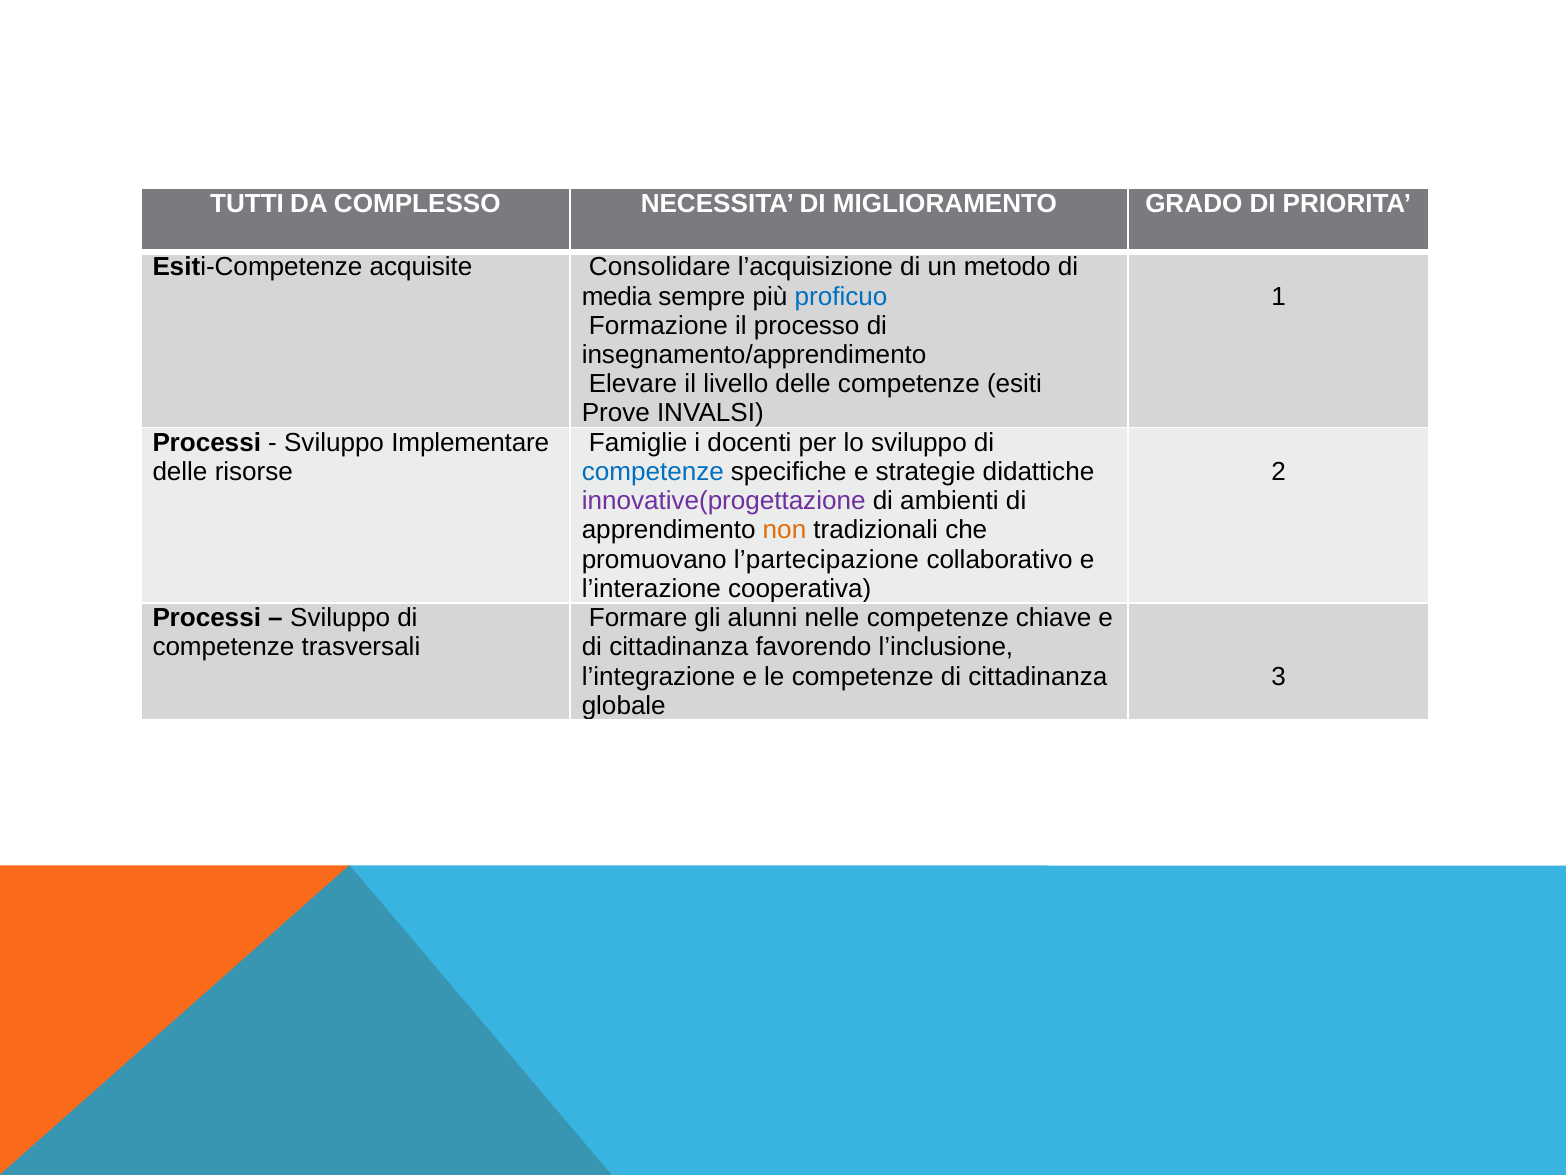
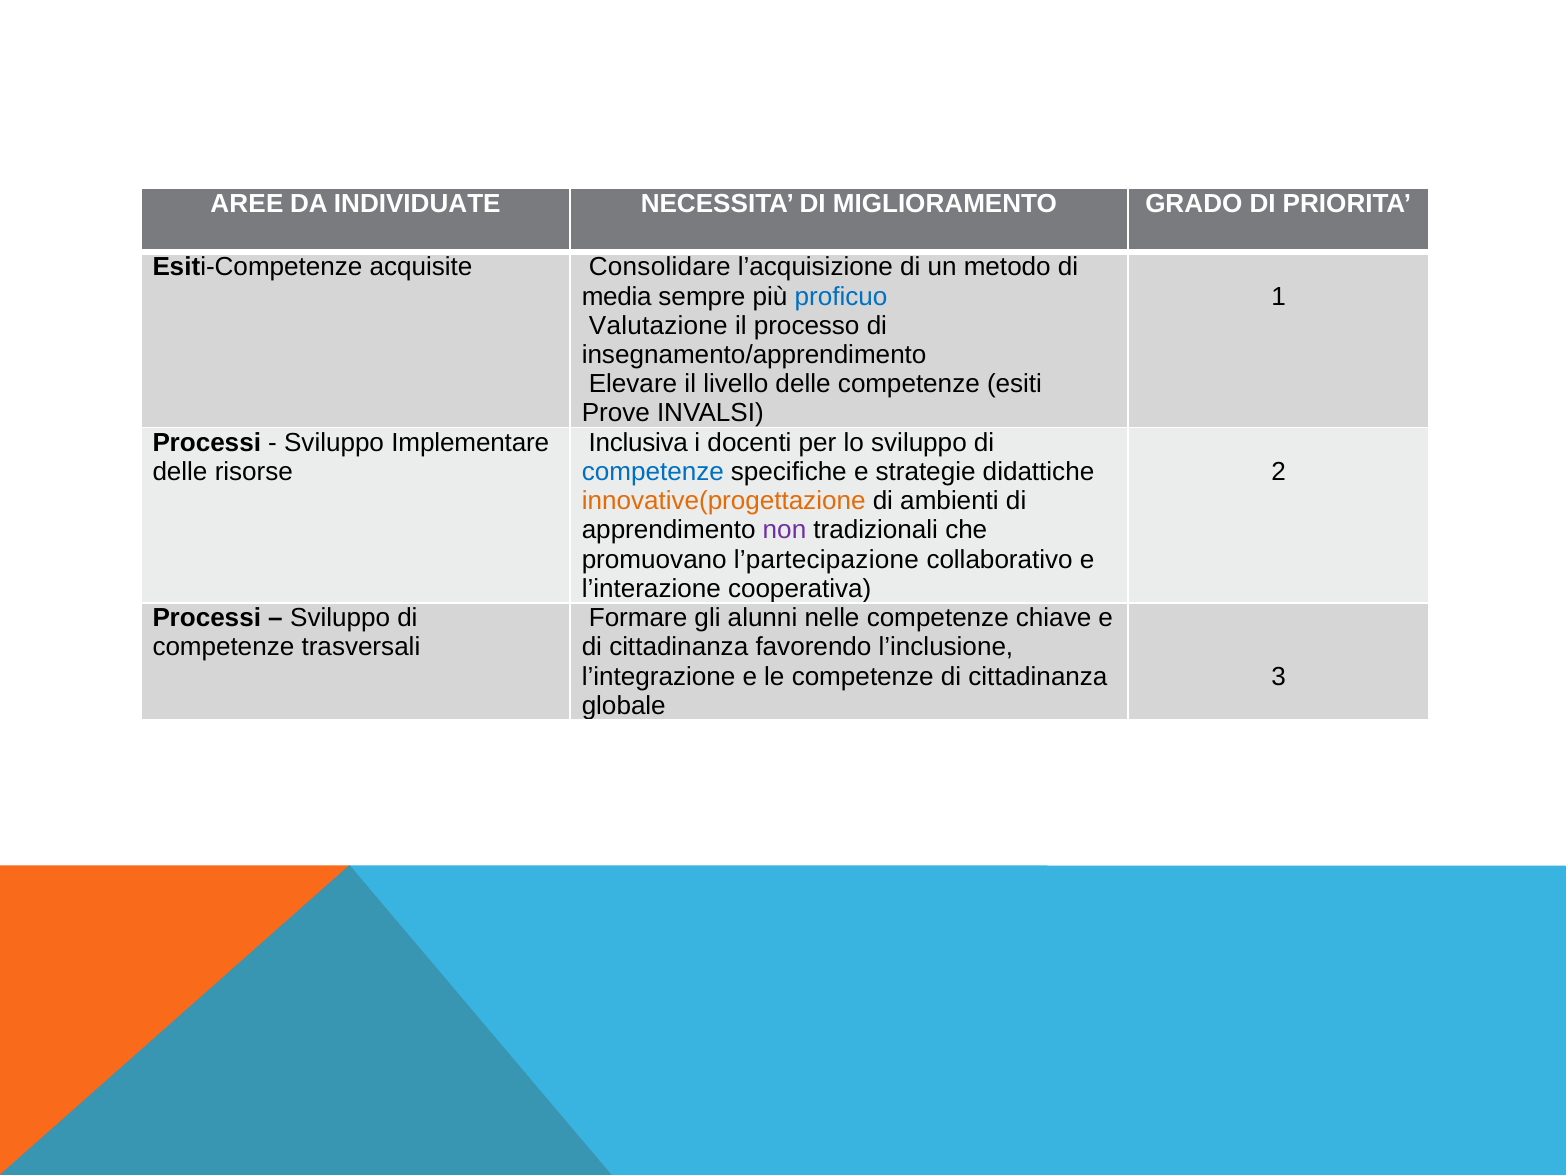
TUTTI: TUTTI -> AREE
COMPLESSO: COMPLESSO -> INDIVIDUATE
Formazione: Formazione -> Valutazione
Famiglie: Famiglie -> Inclusiva
innovative(progettazione colour: purple -> orange
non colour: orange -> purple
